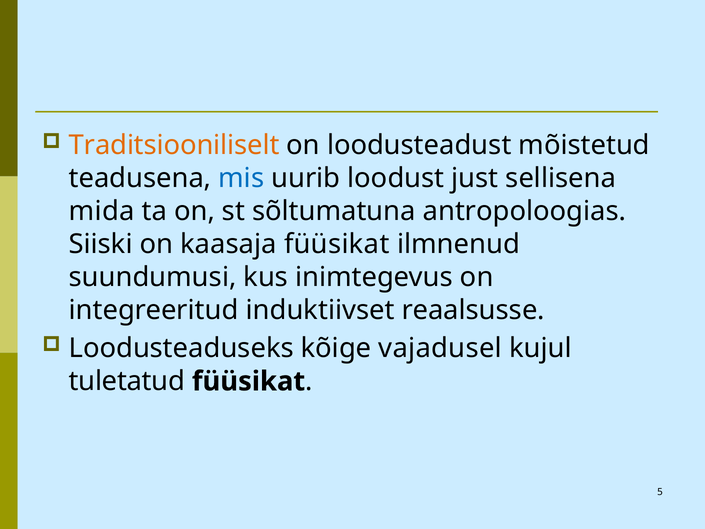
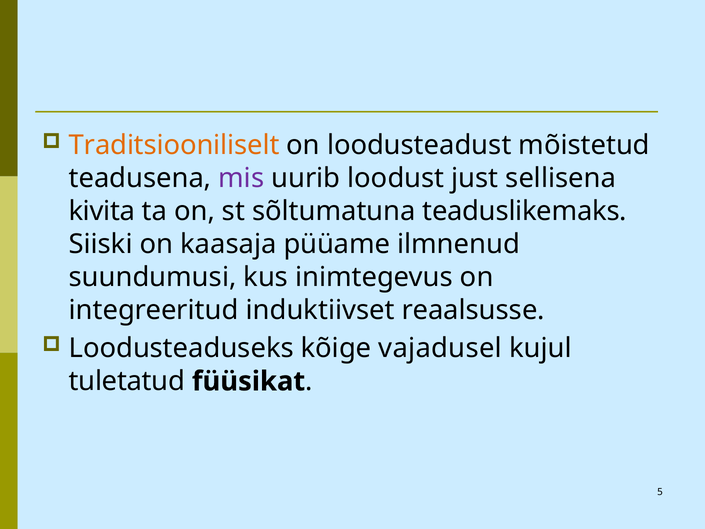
mis colour: blue -> purple
mida: mida -> kivita
antropoloogias: antropoloogias -> teaduslikemaks
kaasaja füüsikat: füüsikat -> püüame
